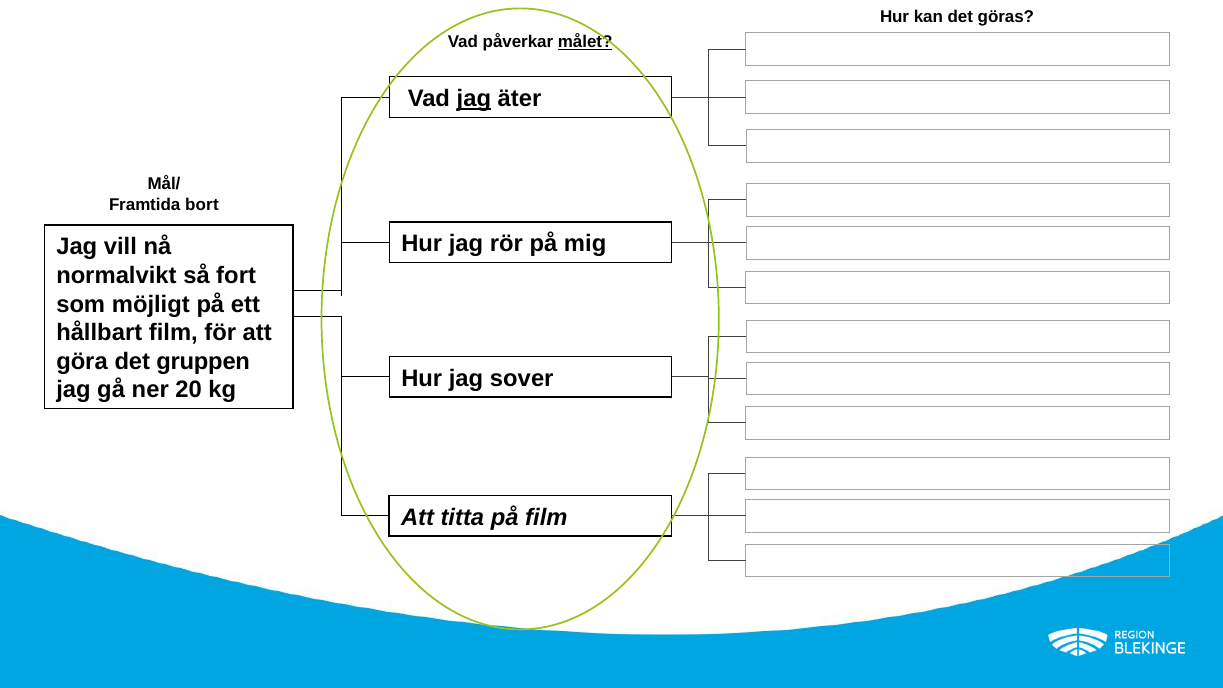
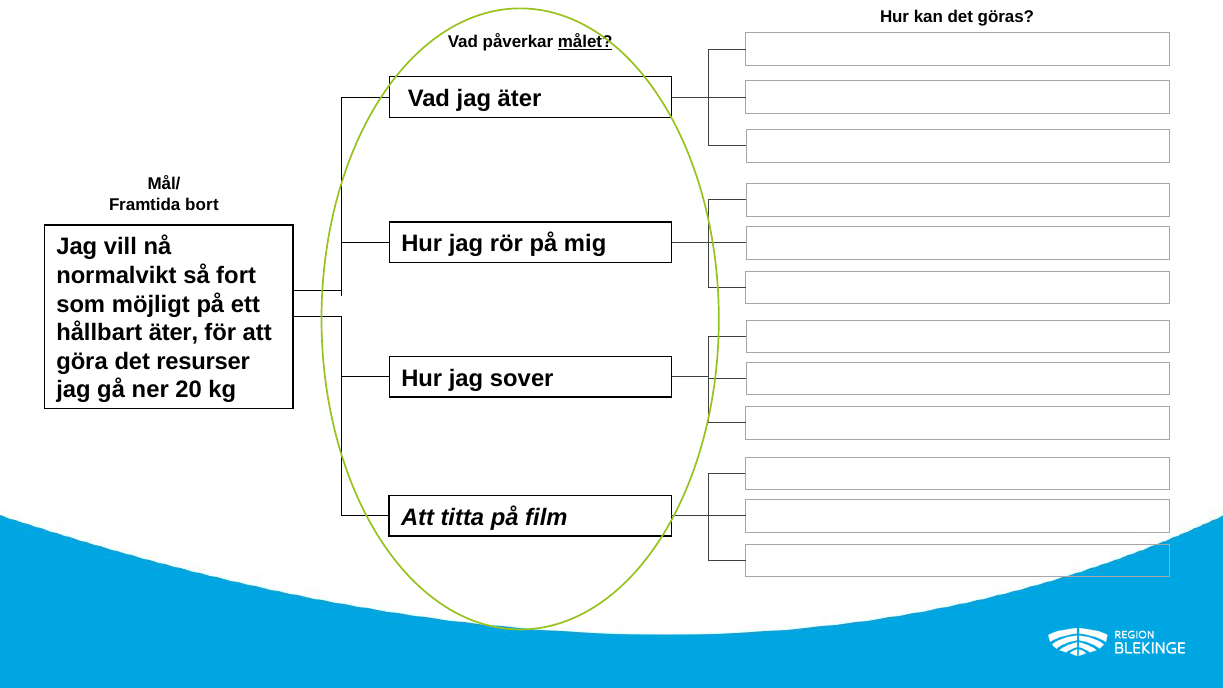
jag at (474, 99) underline: present -> none
hållbart film: film -> äter
gruppen: gruppen -> resurser
